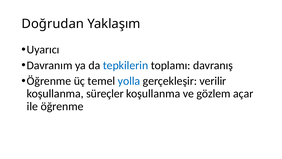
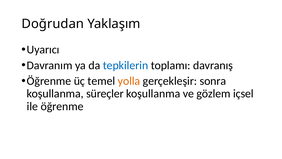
yolla colour: blue -> orange
verilir: verilir -> sonra
açar: açar -> içsel
